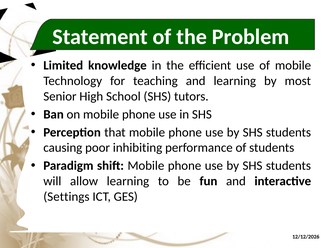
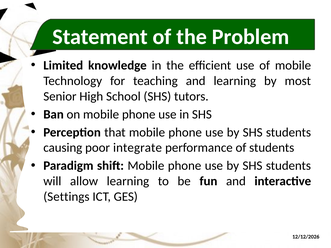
inhibiting: inhibiting -> integrate
